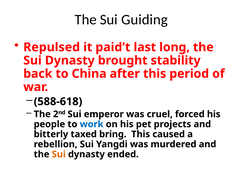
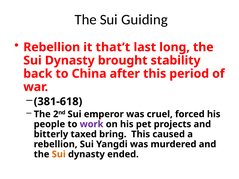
Repulsed at (52, 47): Repulsed -> Rebellion
paid’t: paid’t -> that’t
588-618: 588-618 -> 381-618
work colour: blue -> purple
